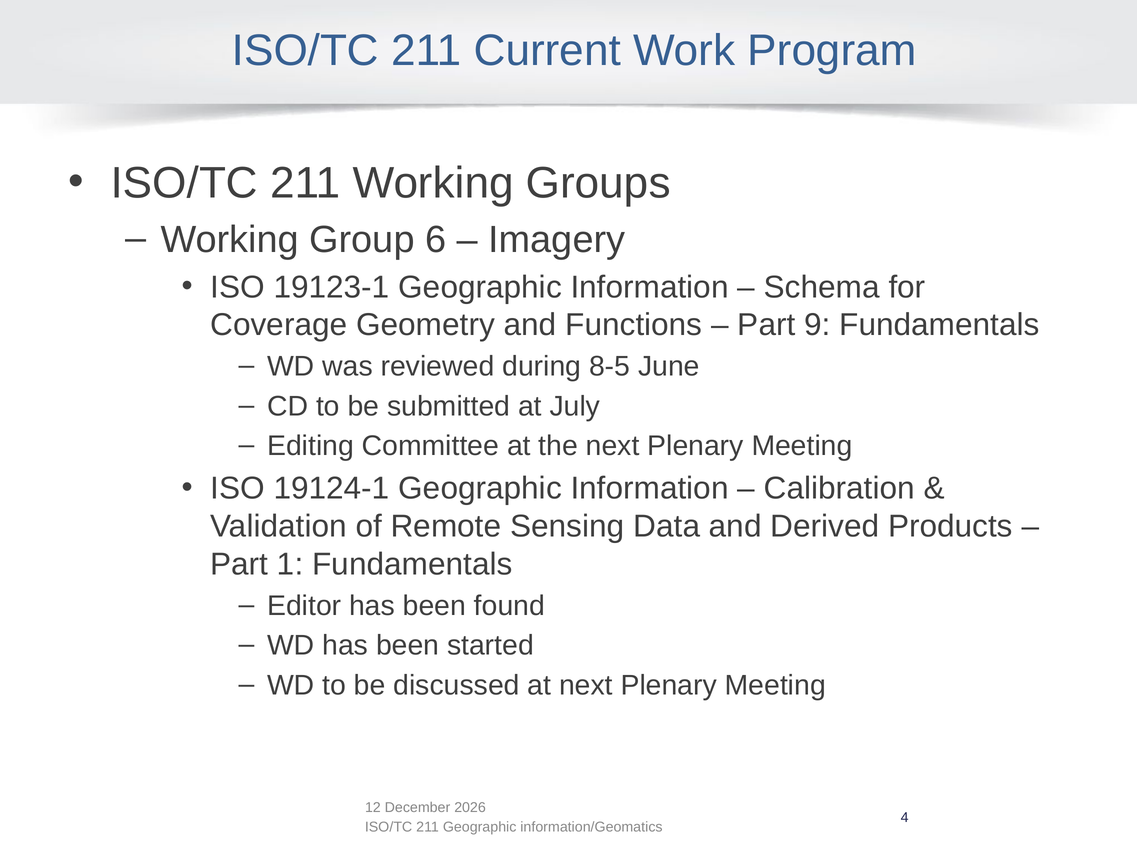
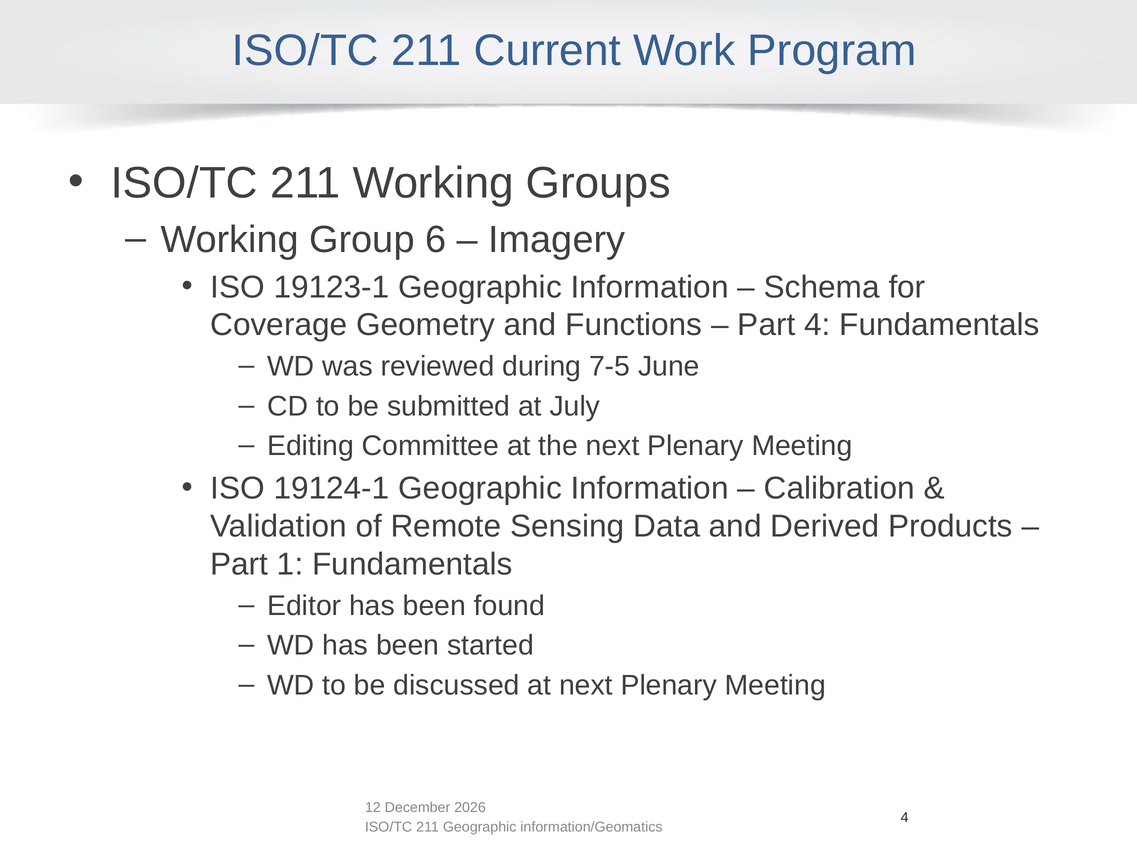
Part 9: 9 -> 4
8-5: 8-5 -> 7-5
